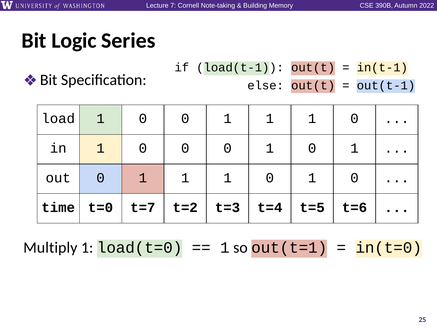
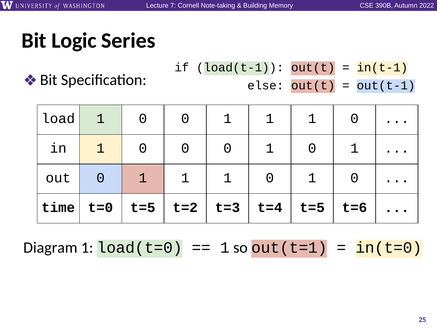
t=0 t=7: t=7 -> t=5
Multiply: Multiply -> Diagram
